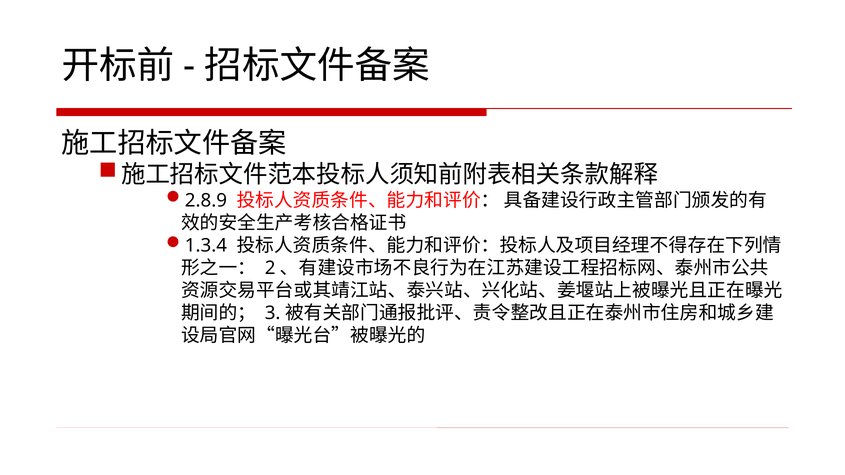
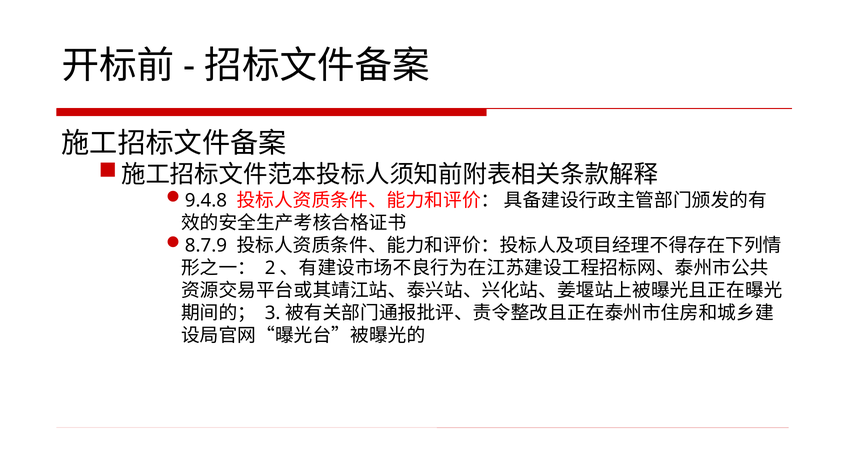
2.8.9: 2.8.9 -> 9.4.8
1.3.4: 1.3.4 -> 8.7.9
